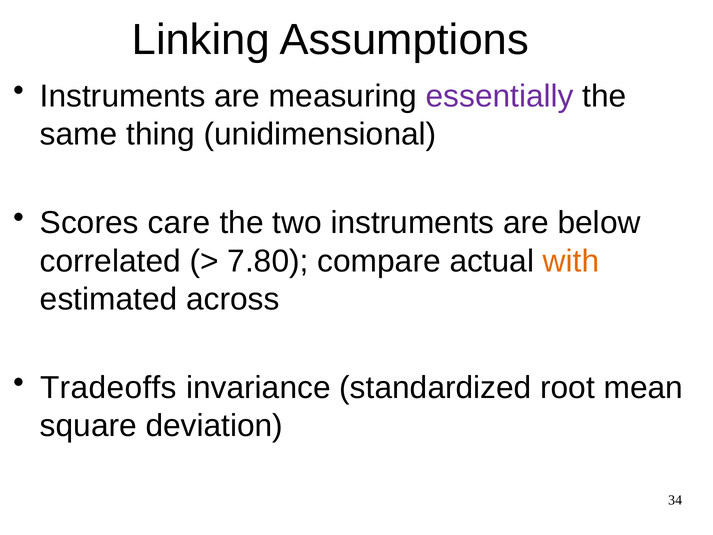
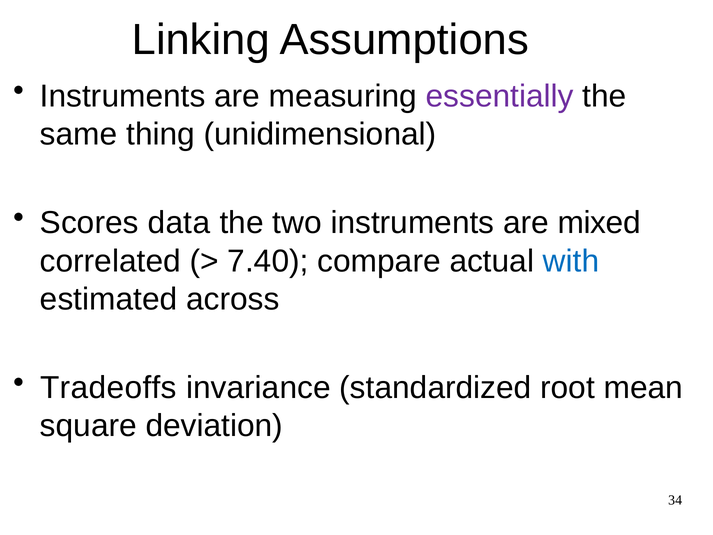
care: care -> data
below: below -> mixed
7.80: 7.80 -> 7.40
with colour: orange -> blue
